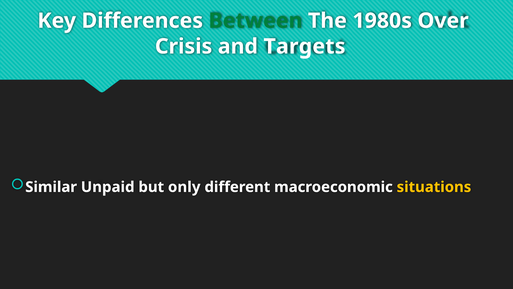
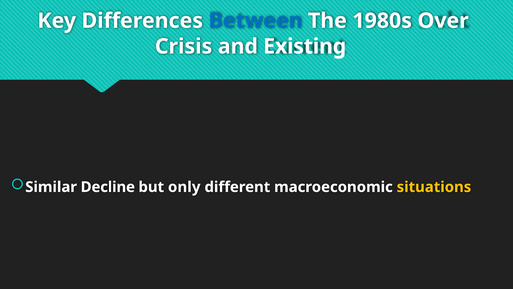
Between colour: green -> blue
Targets: Targets -> Existing
Unpaid: Unpaid -> Decline
